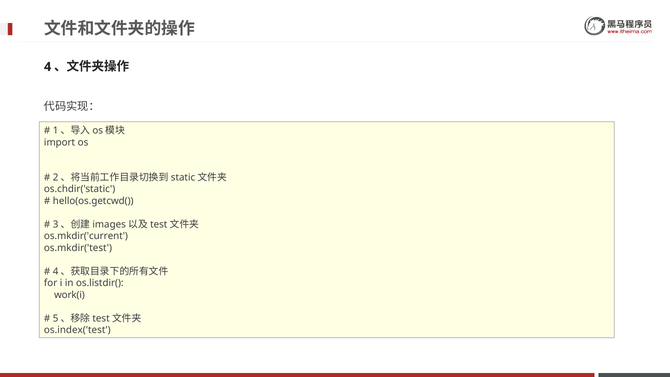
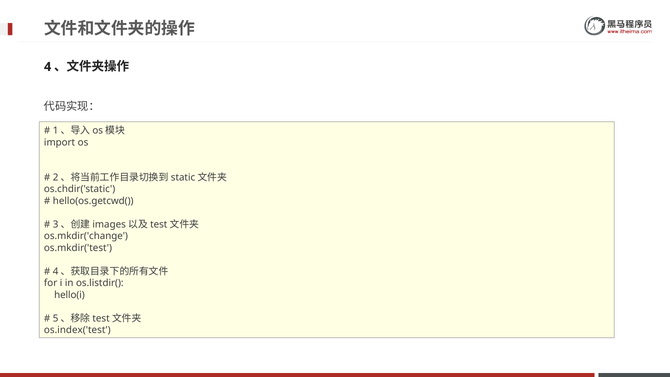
os.mkdir('current: os.mkdir('current -> os.mkdir('change
work(i: work(i -> hello(i
